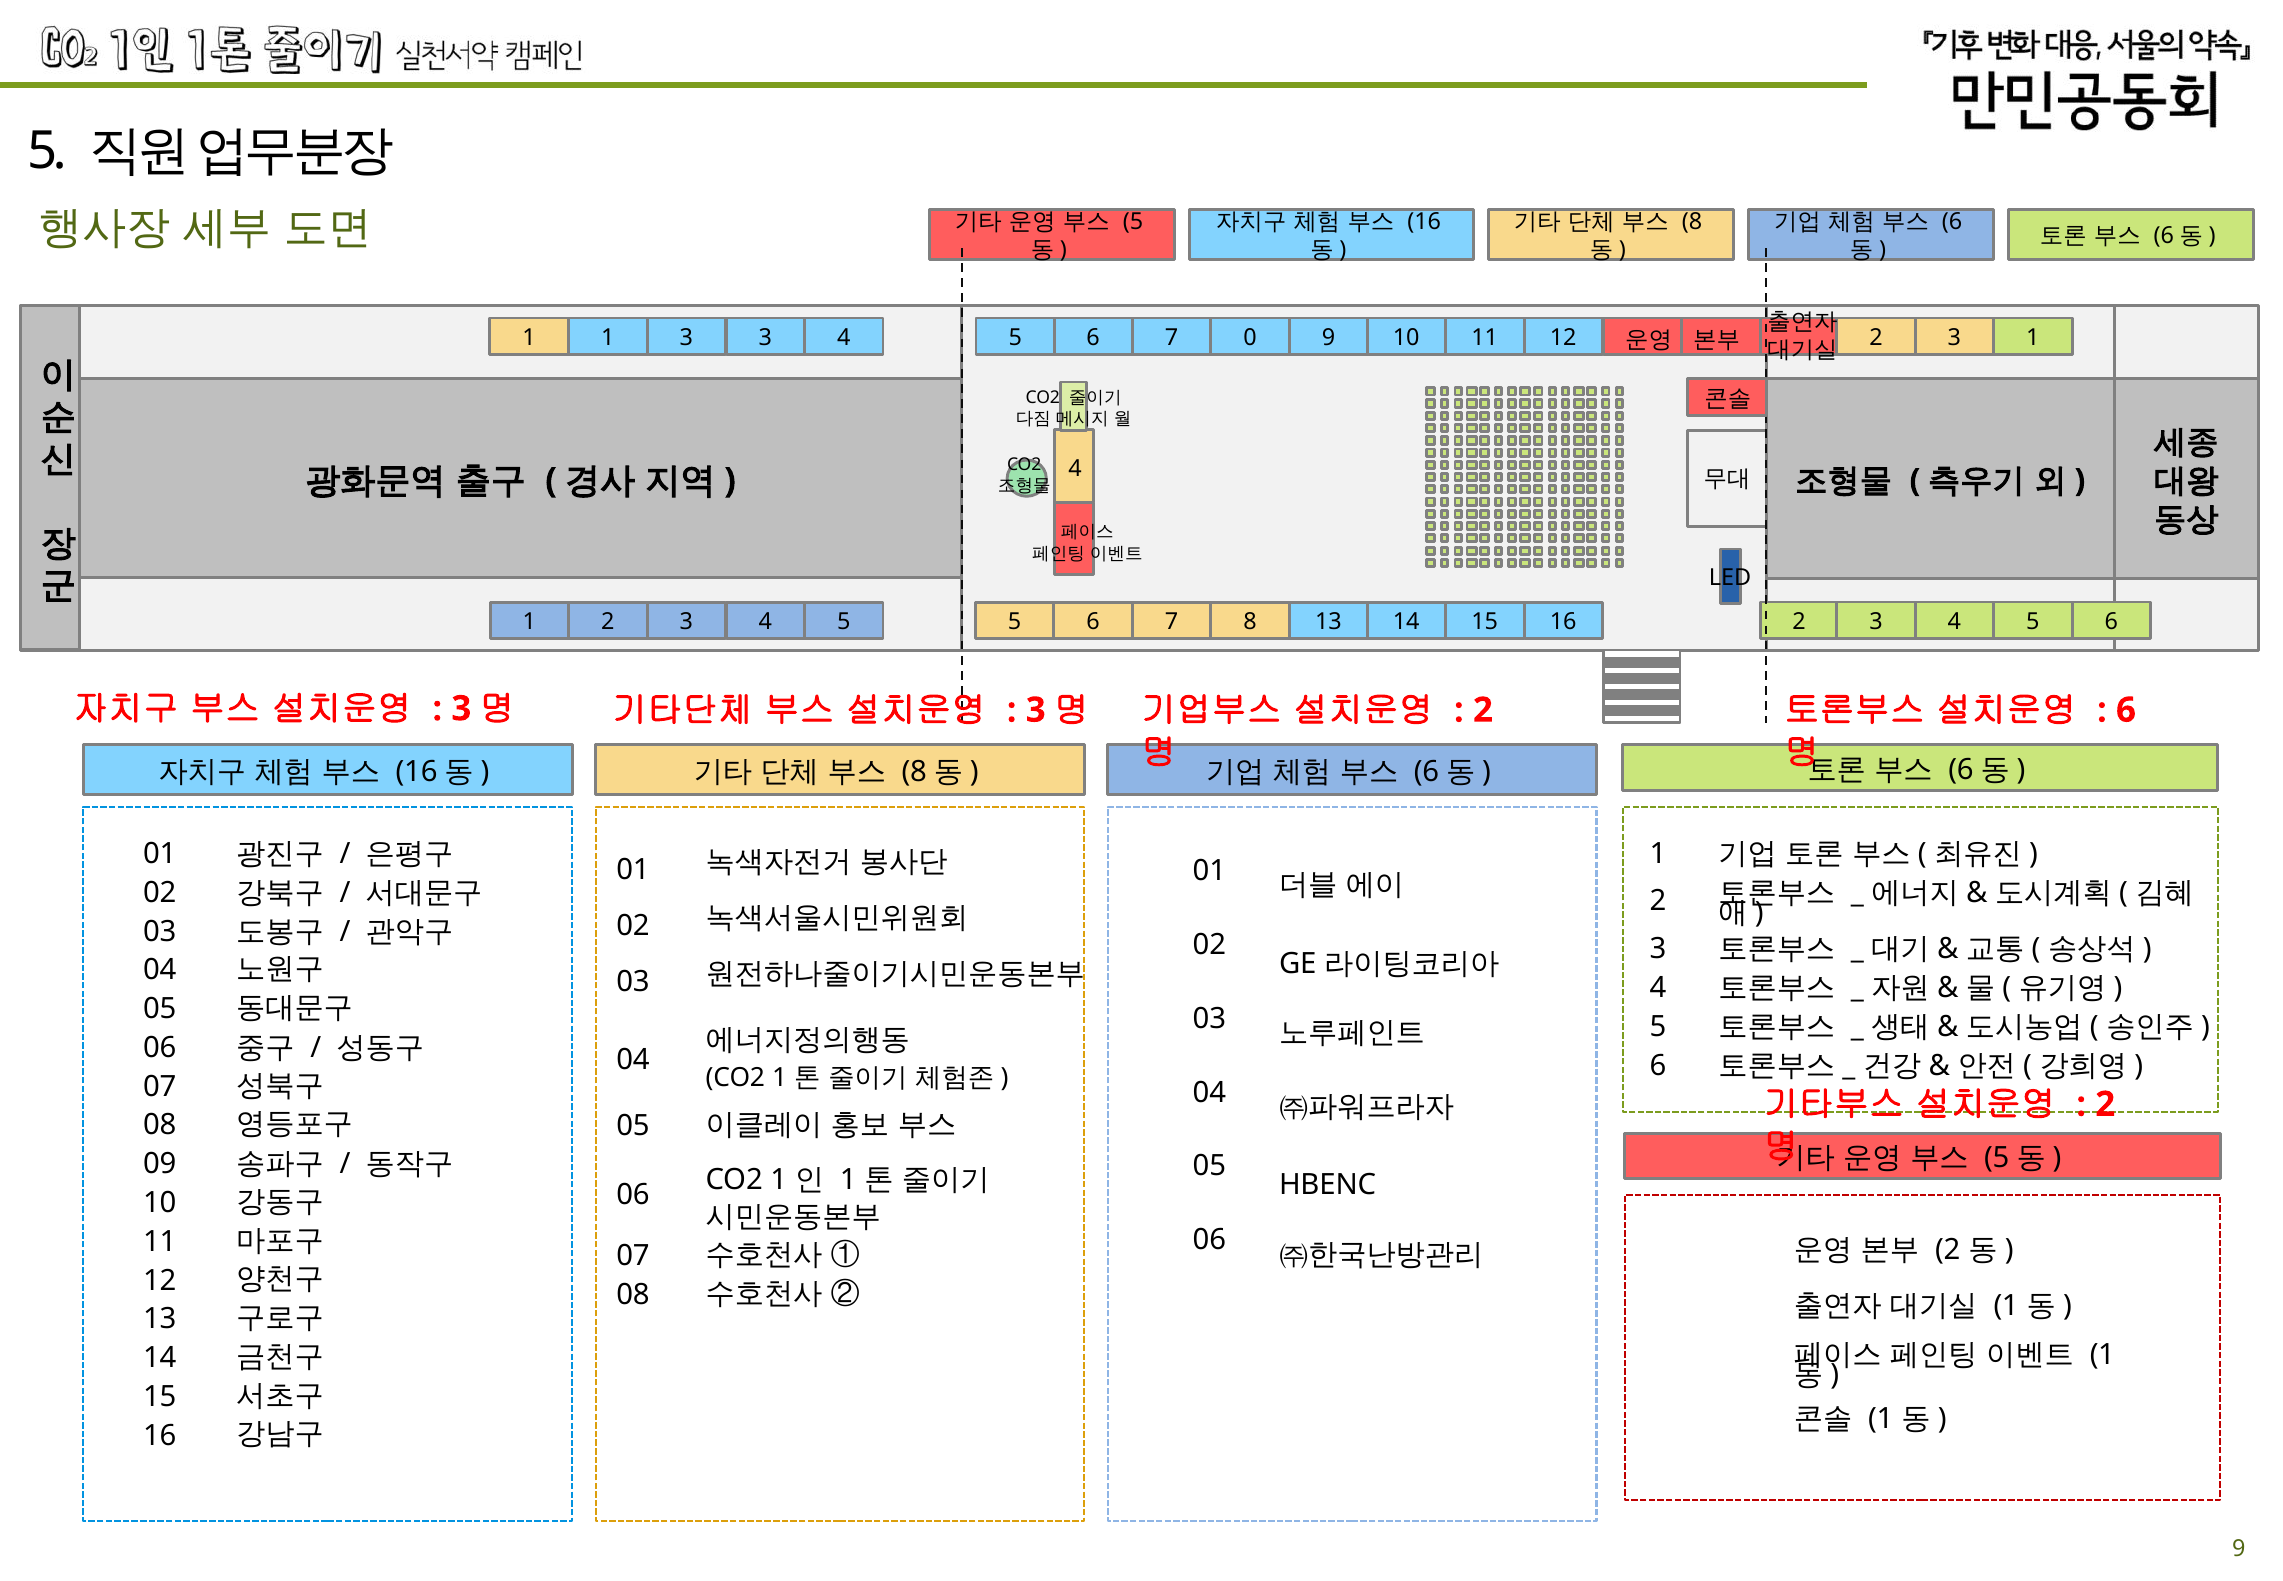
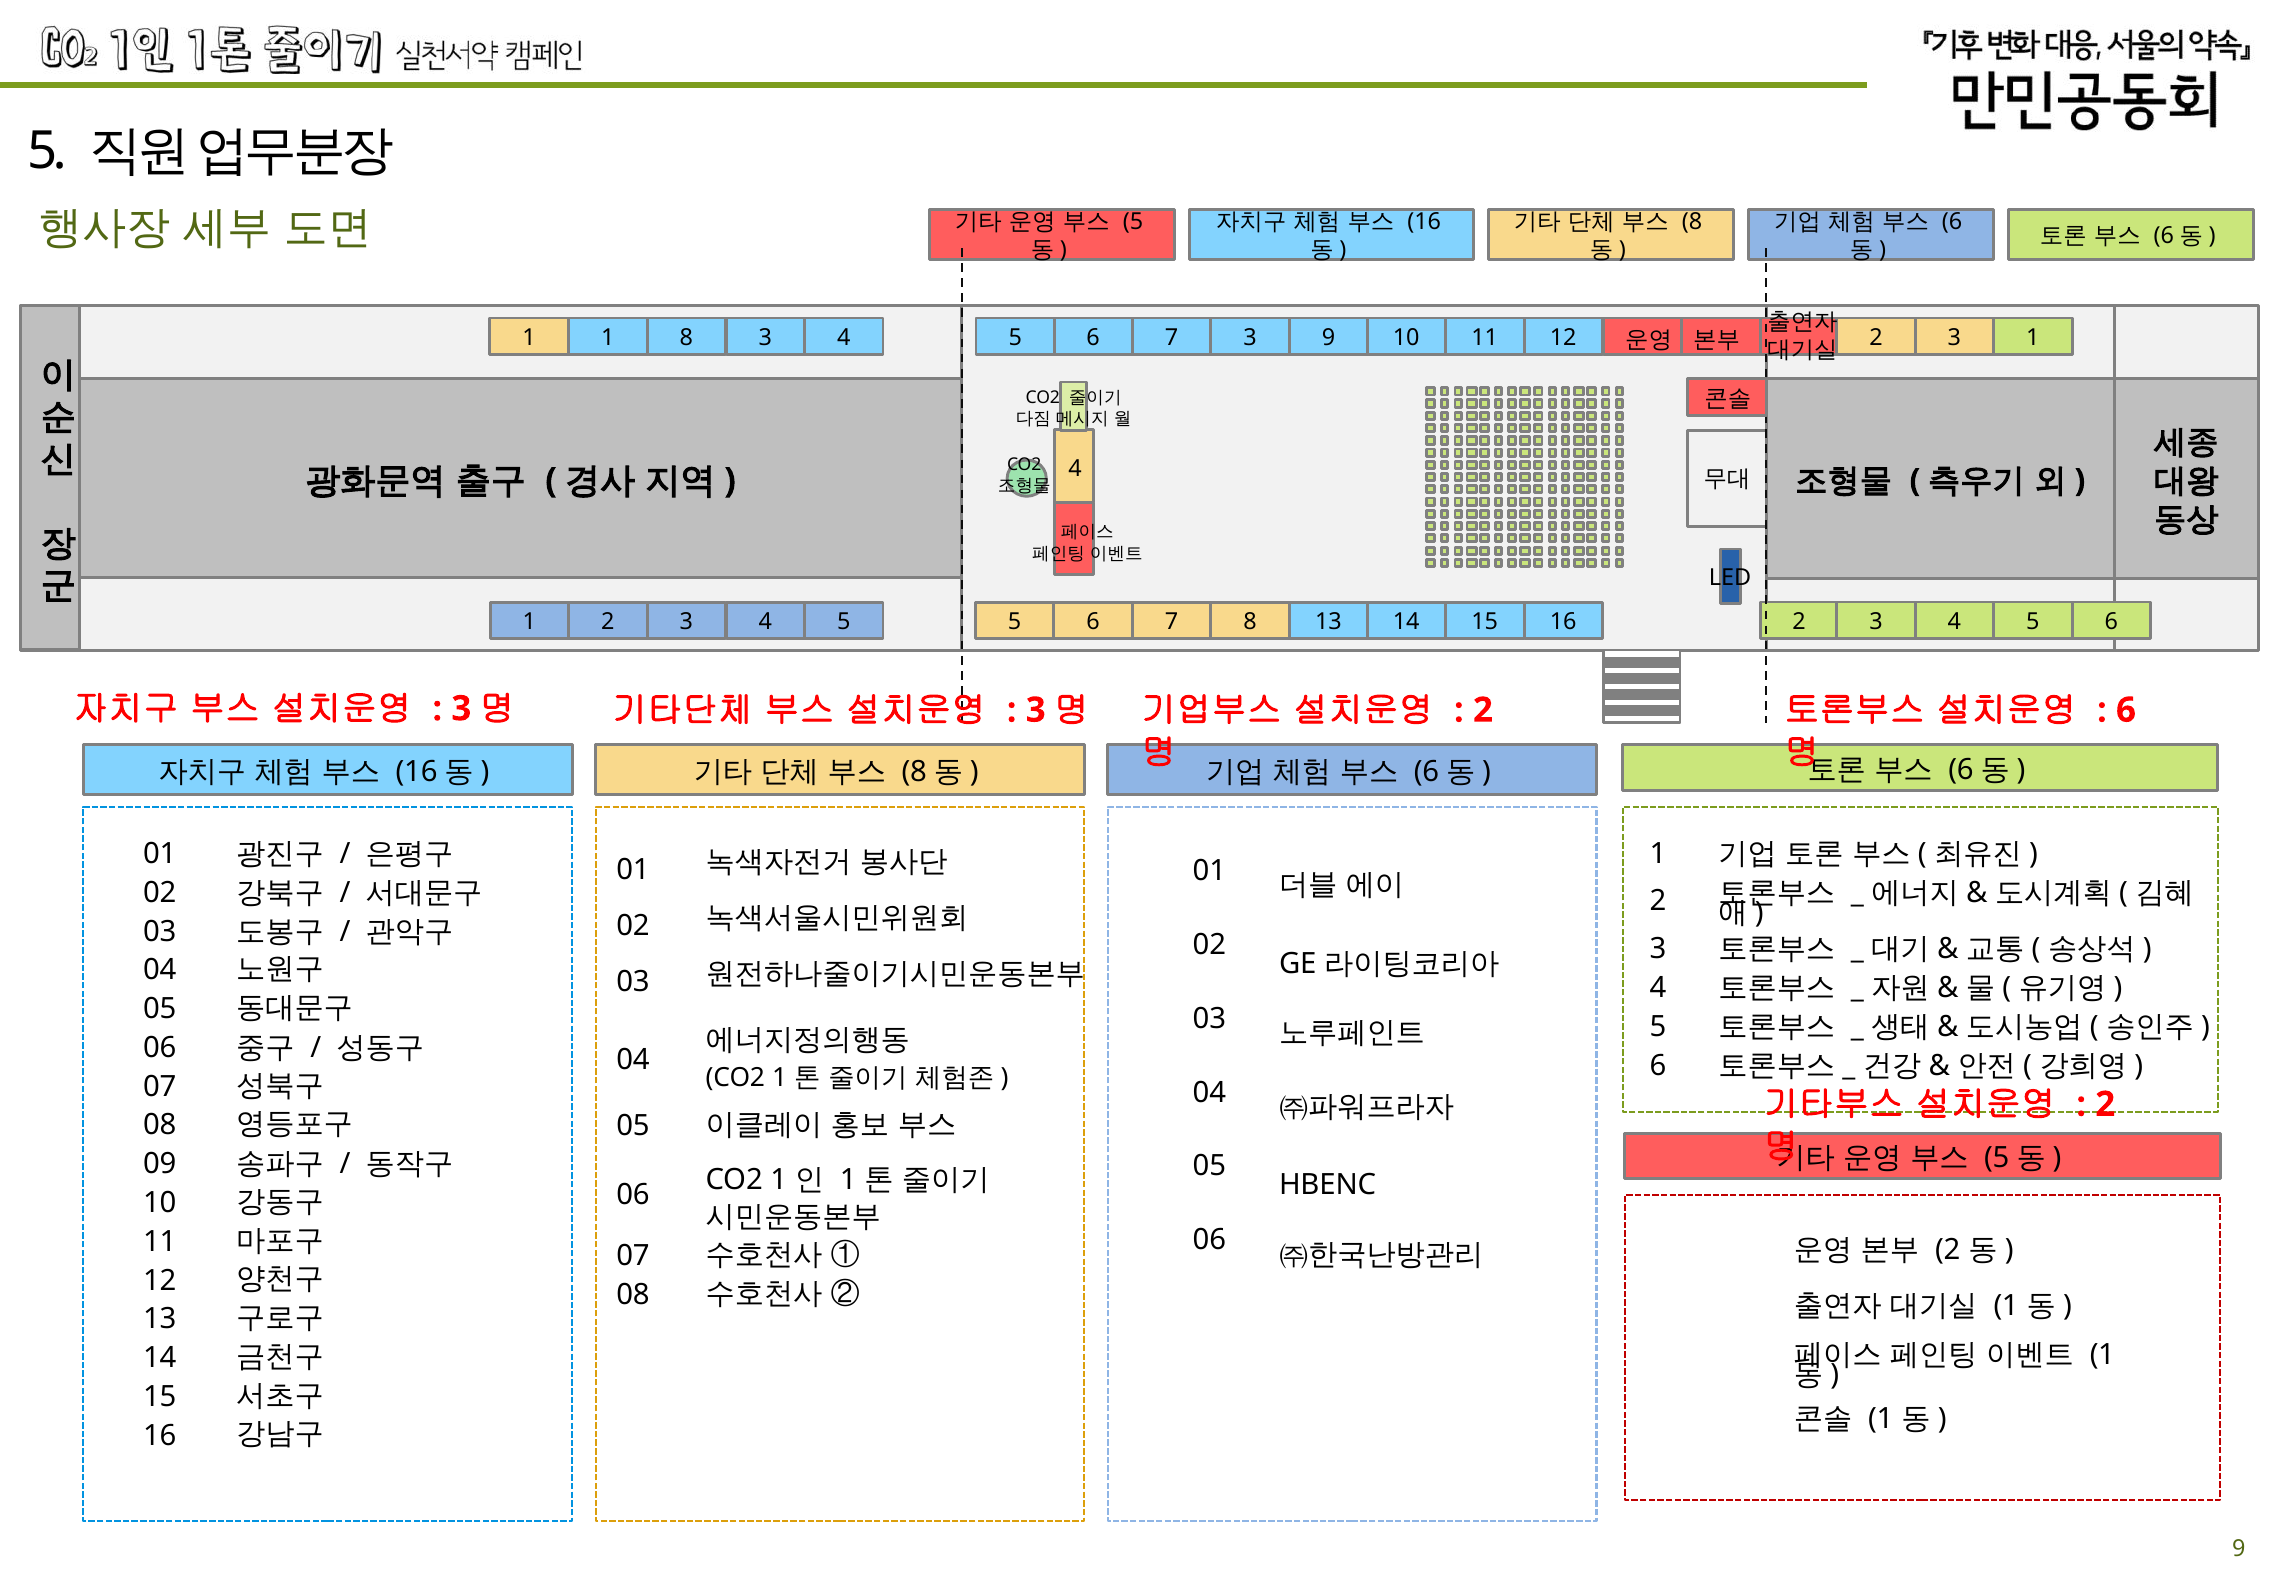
1 3: 3 -> 8
7 0: 0 -> 3
